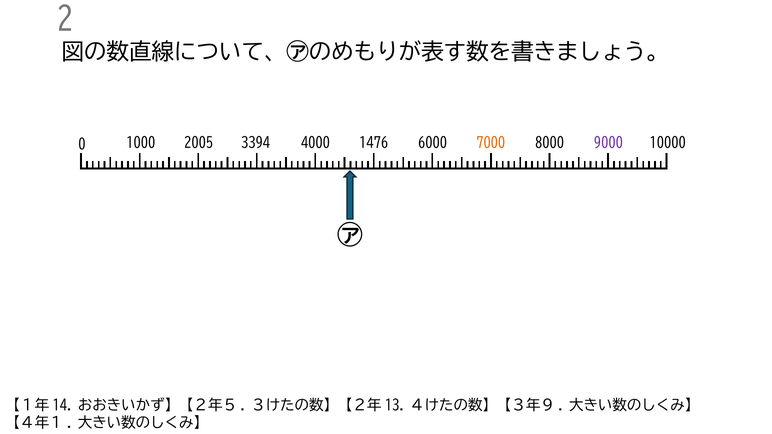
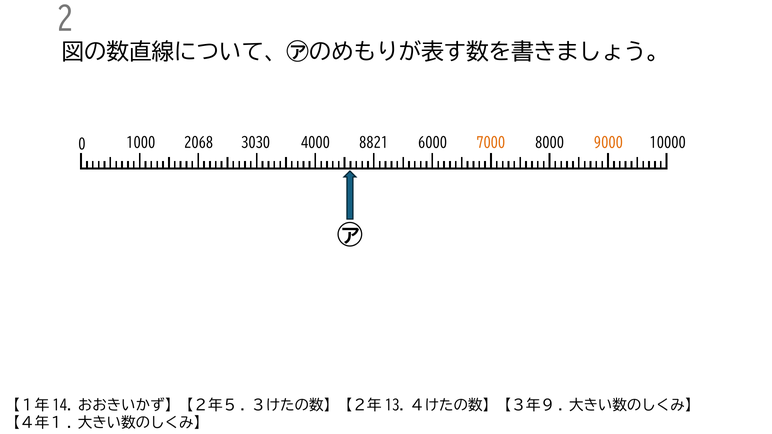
2005: 2005 -> 2068
3394: 3394 -> 3030
1476: 1476 -> 8821
9000 colour: purple -> orange
